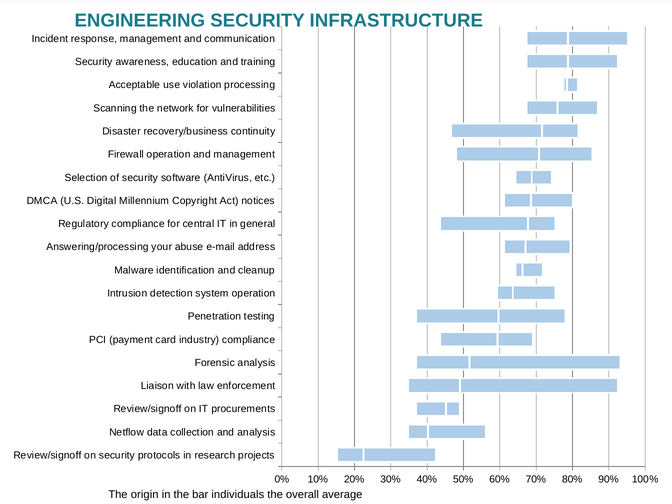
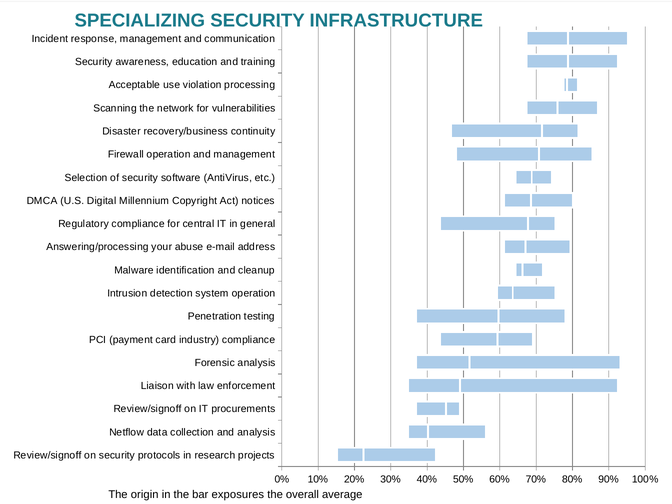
ENGINEERING: ENGINEERING -> SPECIALIZING
individuals: individuals -> exposures
